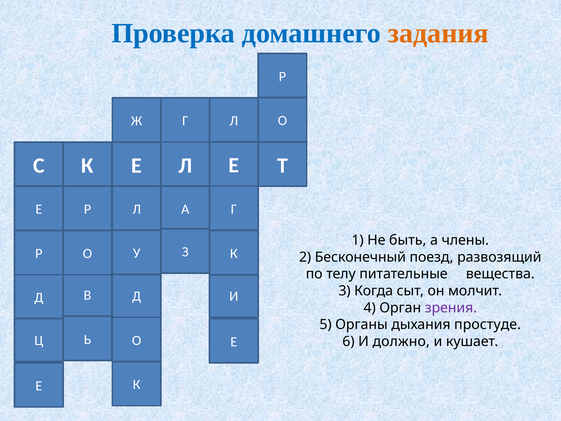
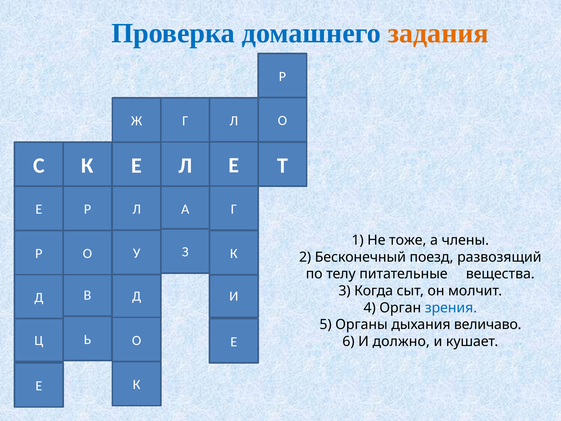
быть: быть -> тоже
зрения colour: purple -> blue
простуде: простуде -> величаво
